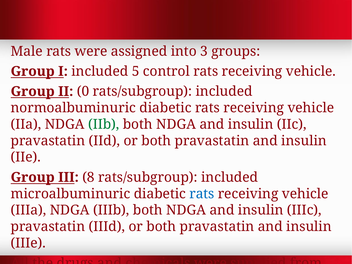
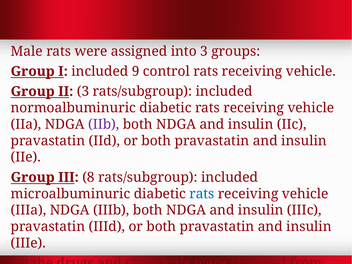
5: 5 -> 9
II 0: 0 -> 3
IIb colour: green -> purple
